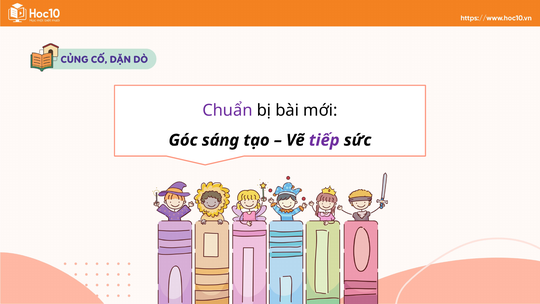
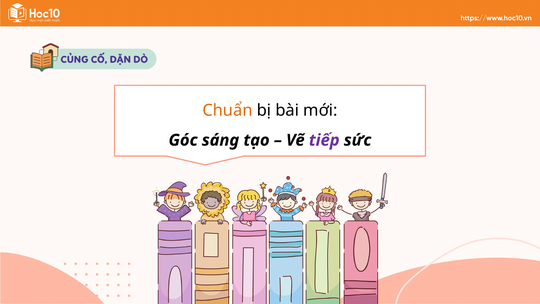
Chuẩn colour: purple -> orange
